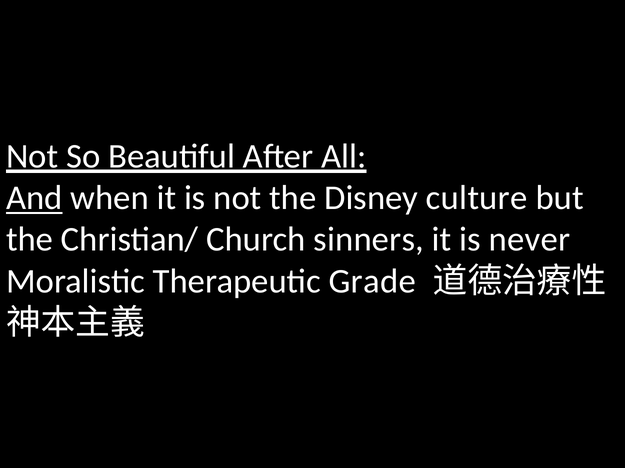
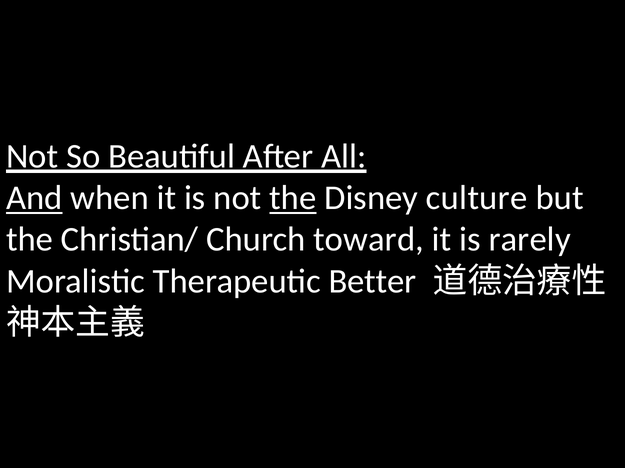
the at (293, 198) underline: none -> present
sinners: sinners -> toward
never: never -> rarely
Grade: Grade -> Better
